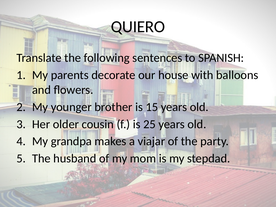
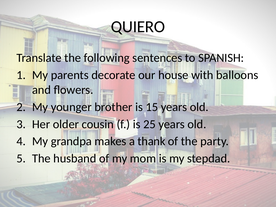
viajar: viajar -> thank
